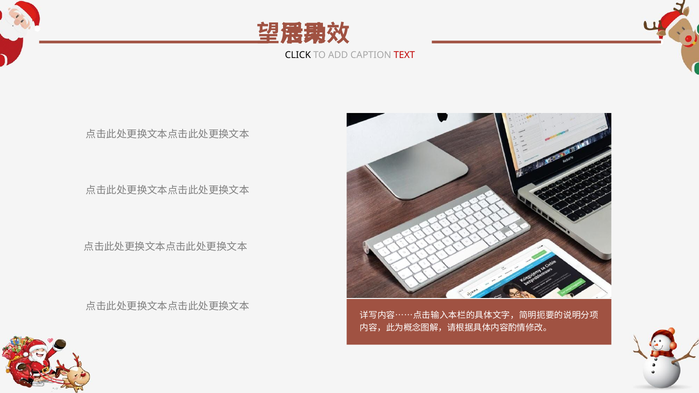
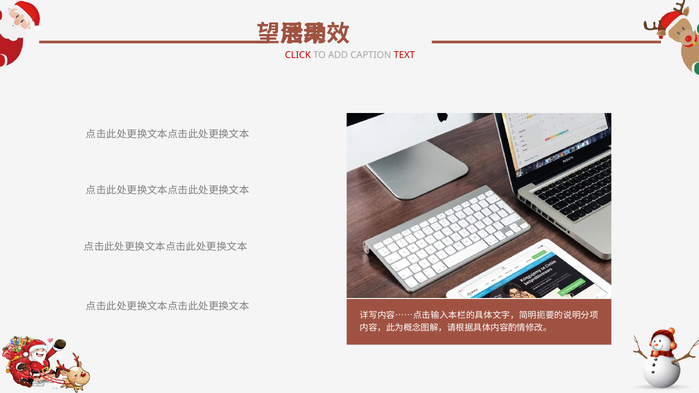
CLICK colour: black -> red
